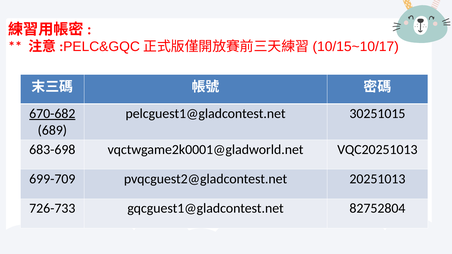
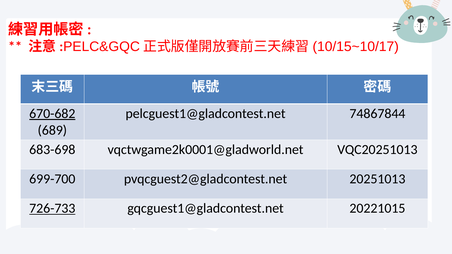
30251015: 30251015 -> 74867844
699-709: 699-709 -> 699-700
726-733 underline: none -> present
82752804: 82752804 -> 20221015
